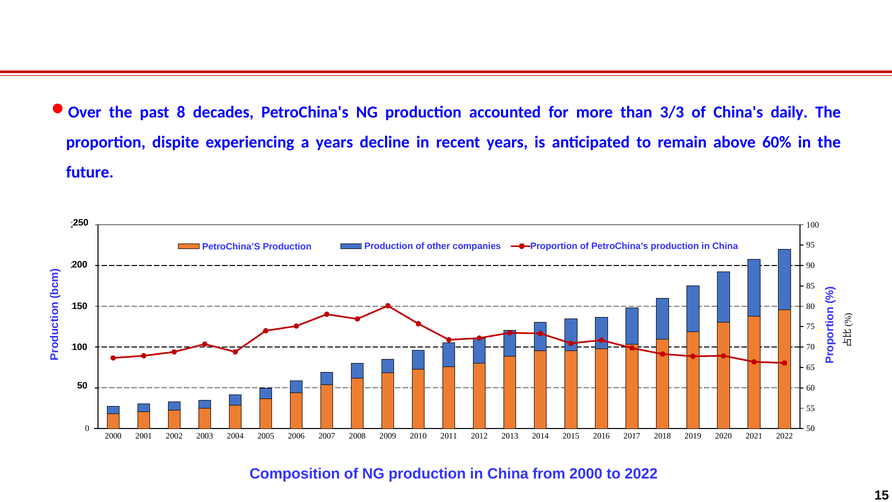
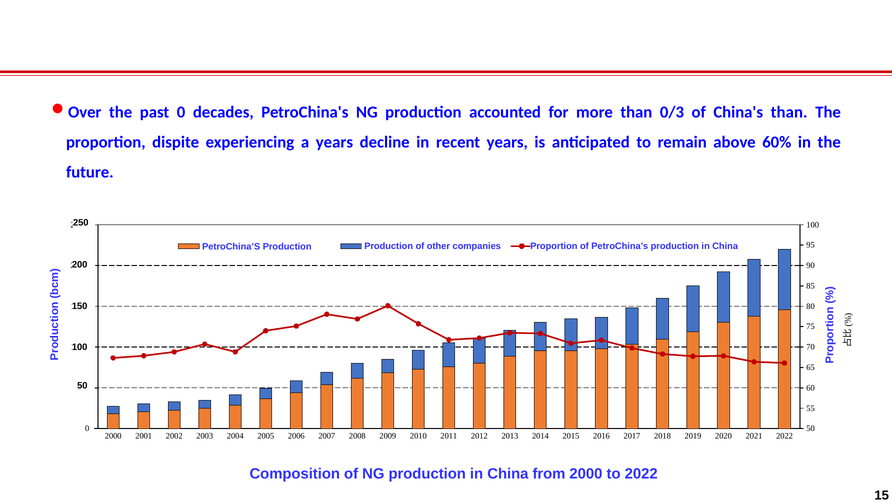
past 8: 8 -> 0
3/3: 3/3 -> 0/3
China's daily: daily -> than
